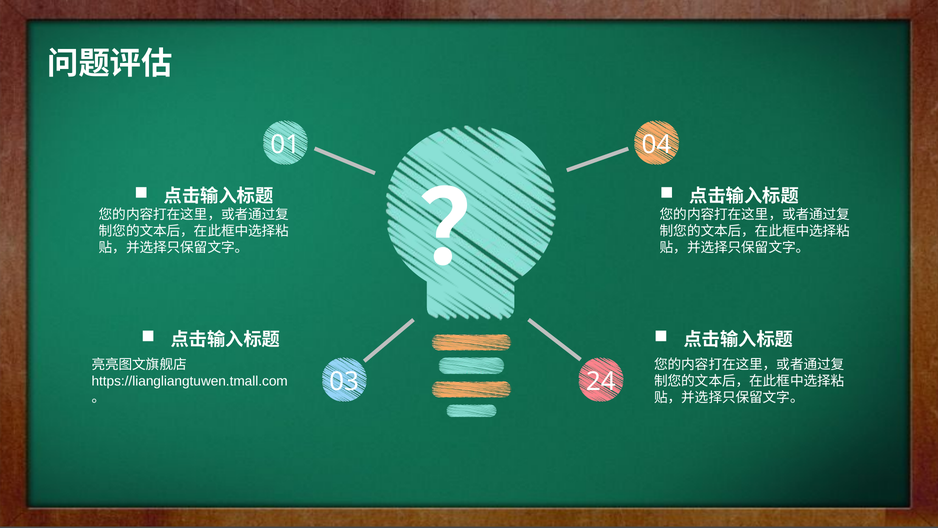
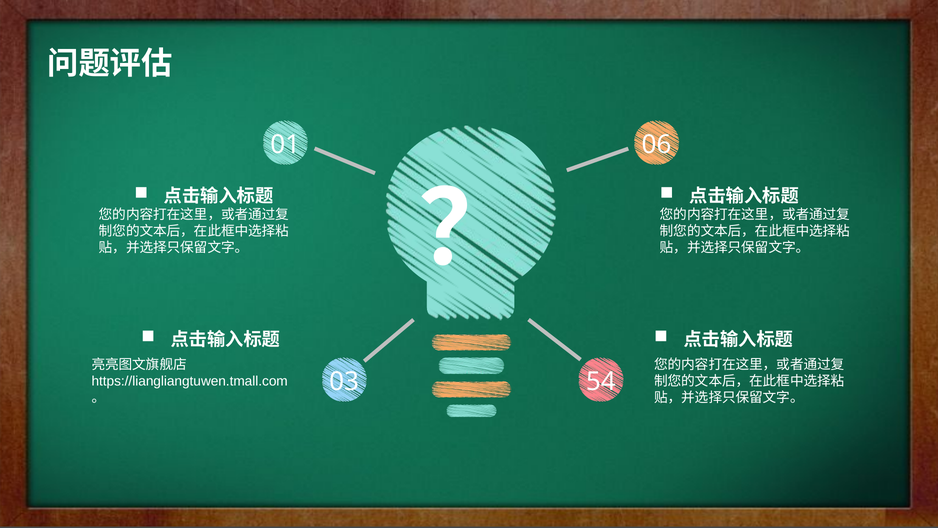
04: 04 -> 06
24: 24 -> 54
